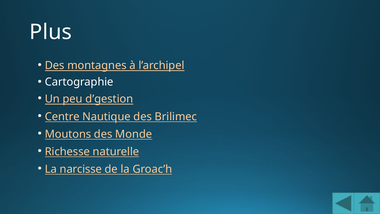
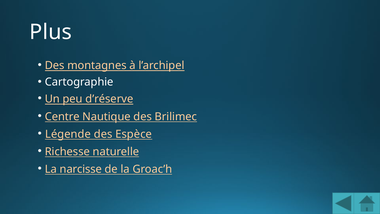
d’gestion: d’gestion -> d’réserve
Moutons: Moutons -> Légende
Monde: Monde -> Espèce
